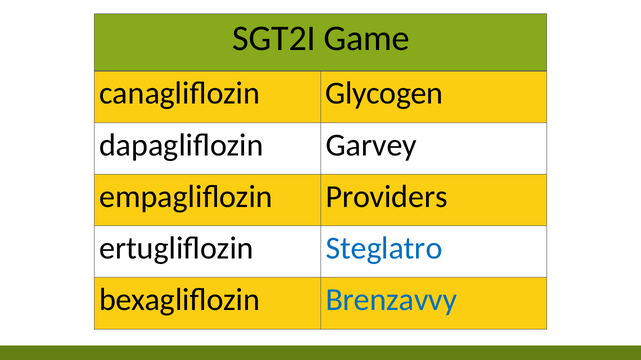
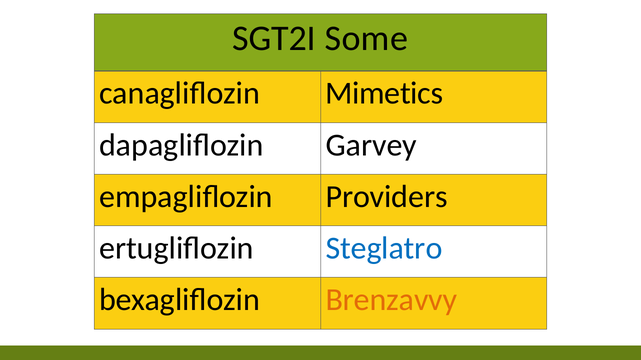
Game: Game -> Some
Glycogen: Glycogen -> Mimetics
Brenzavvy colour: blue -> orange
